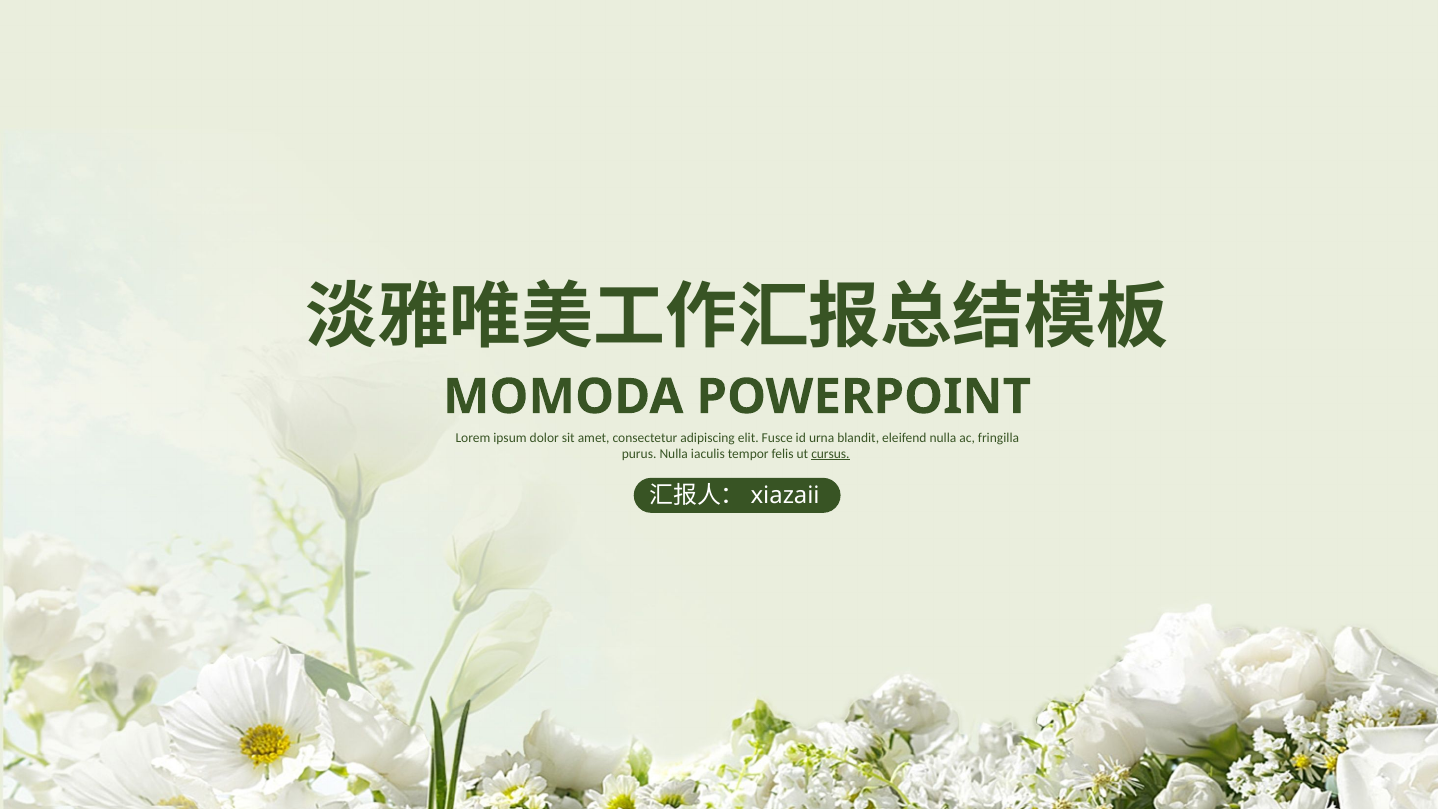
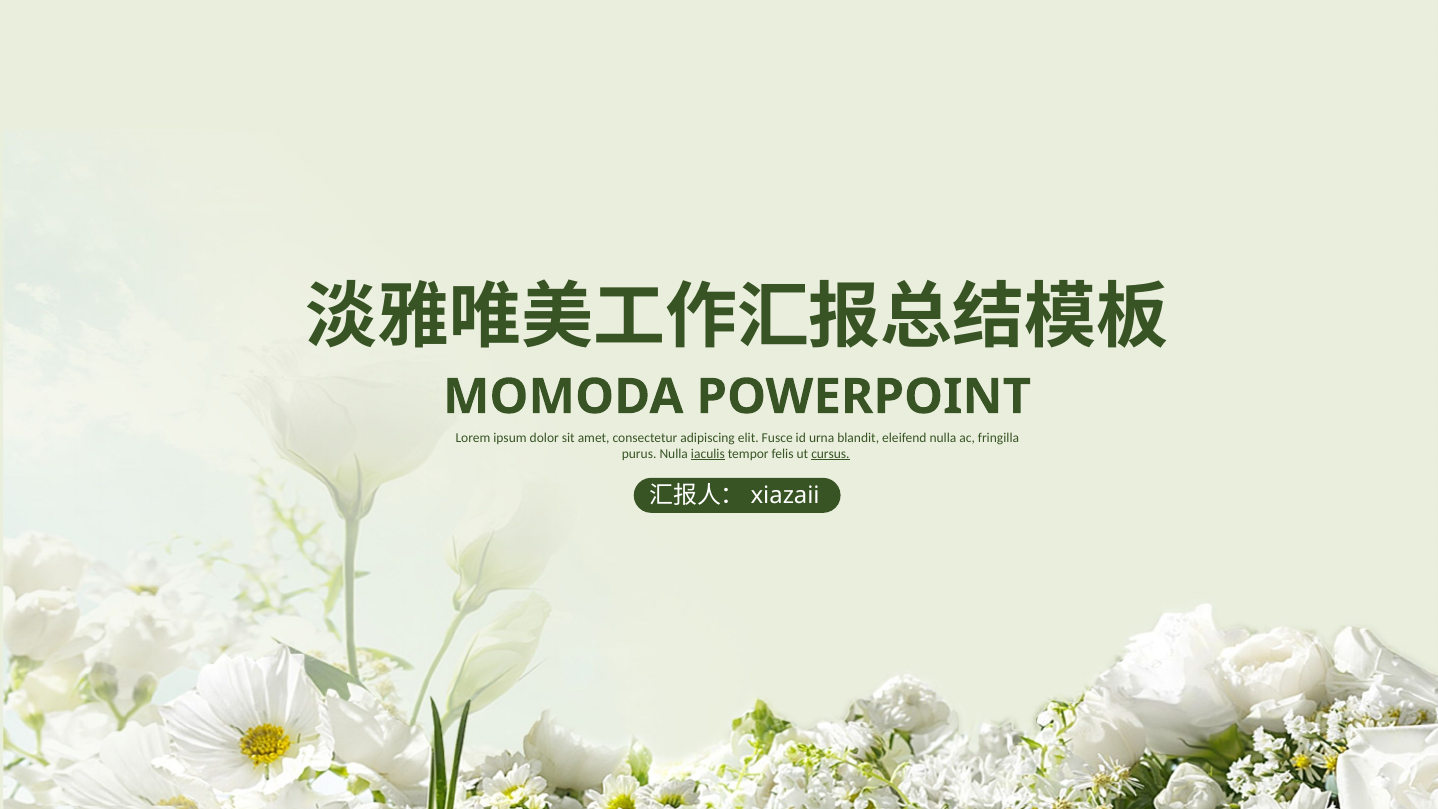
iaculis underline: none -> present
